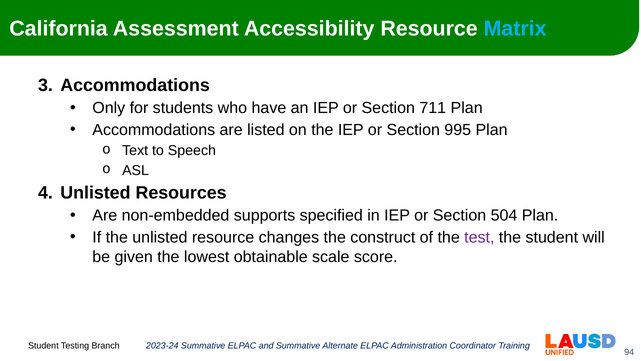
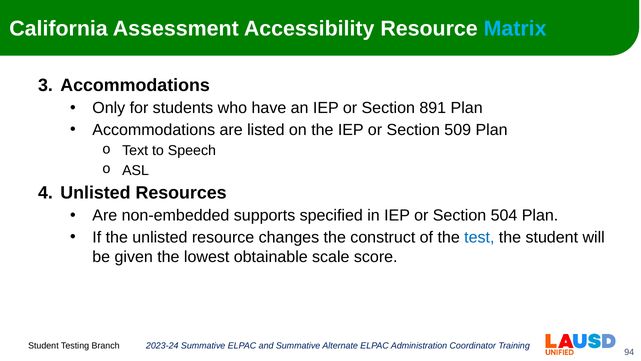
711: 711 -> 891
995: 995 -> 509
test colour: purple -> blue
